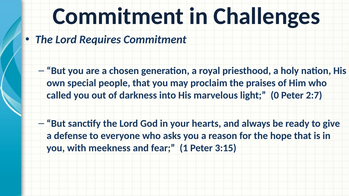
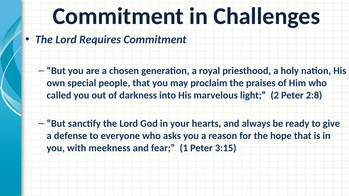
0: 0 -> 2
2:7: 2:7 -> 2:8
